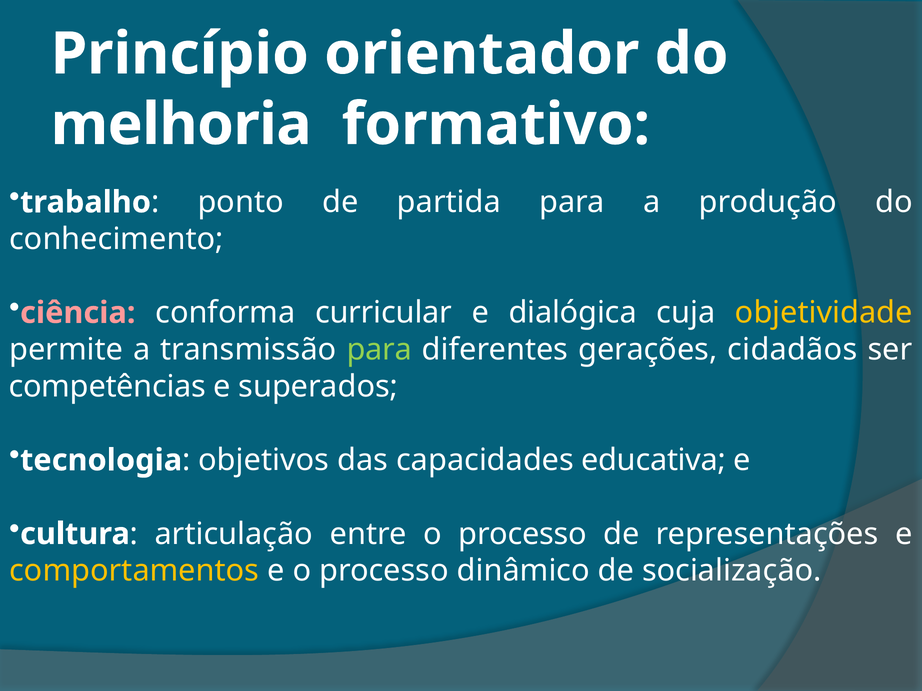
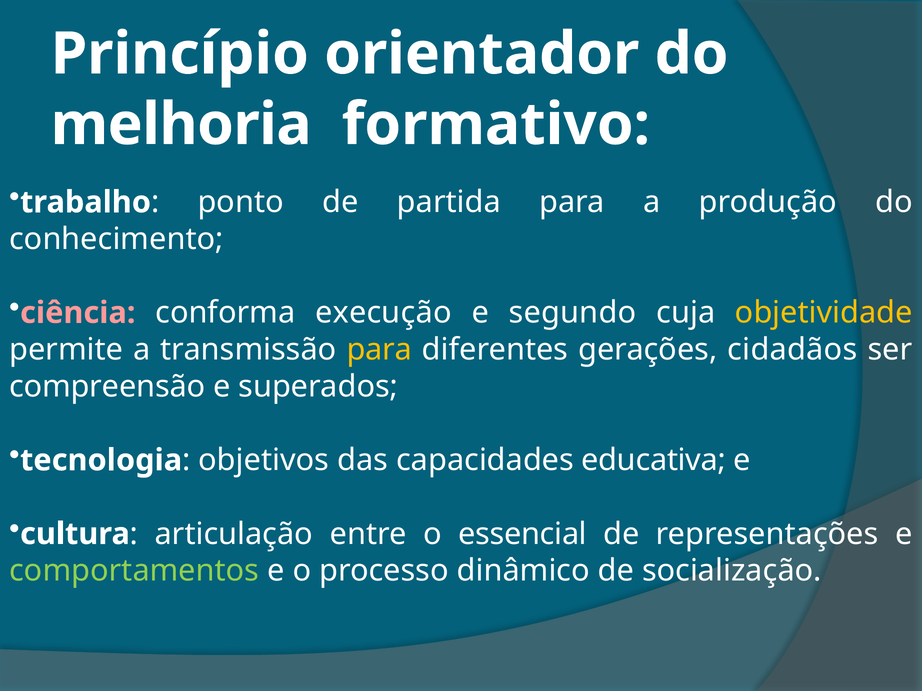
curricular: curricular -> execução
dialógica: dialógica -> segundo
para at (379, 350) colour: light green -> yellow
competências: competências -> compreensão
entre o processo: processo -> essencial
comportamentos colour: yellow -> light green
